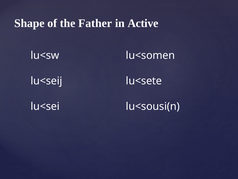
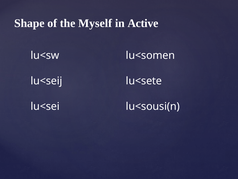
Father: Father -> Myself
